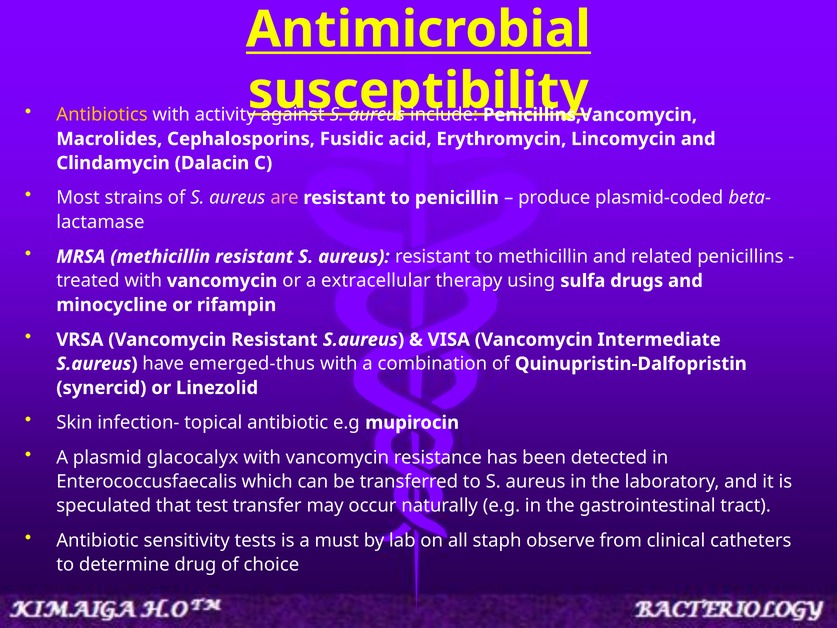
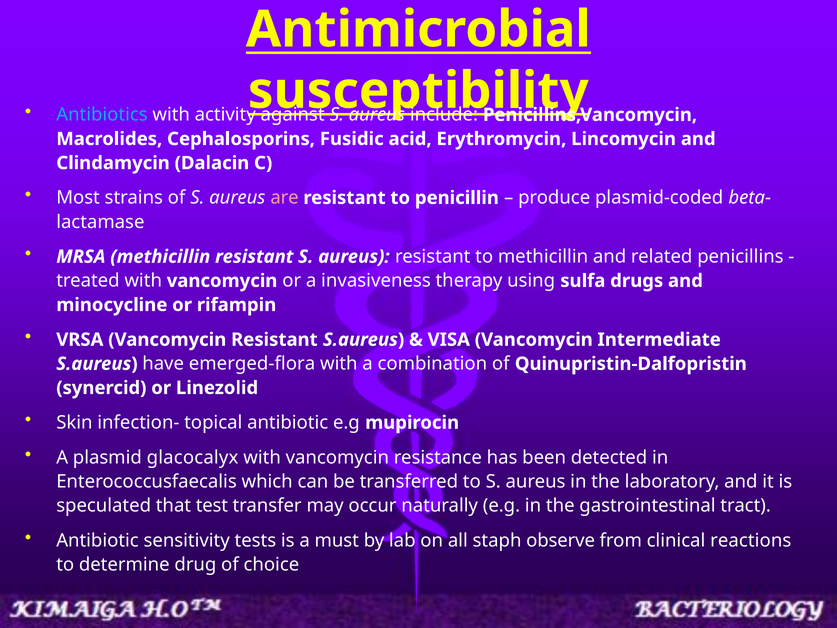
Antibiotics colour: yellow -> light blue
extracellular: extracellular -> invasiveness
emerged-thus: emerged-thus -> emerged-flora
catheters: catheters -> reactions
